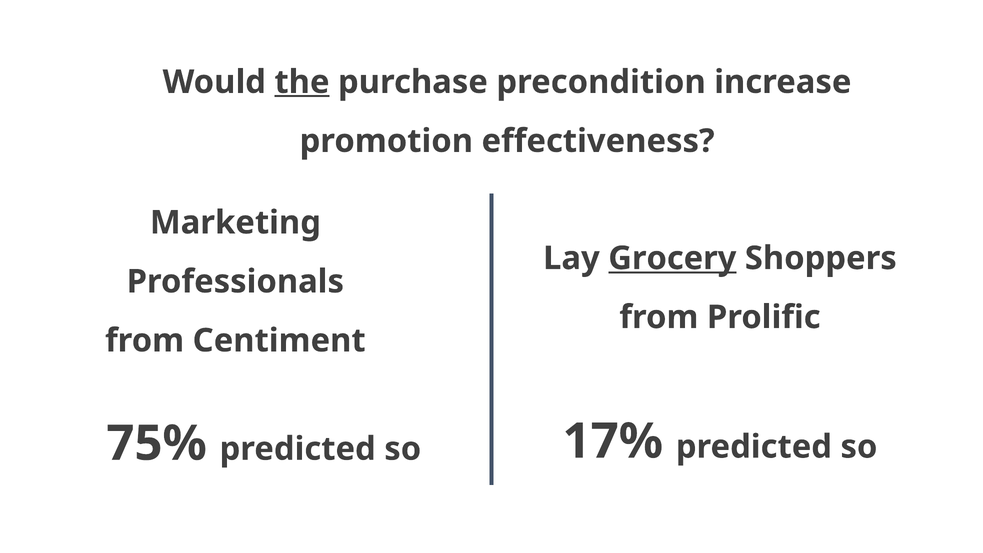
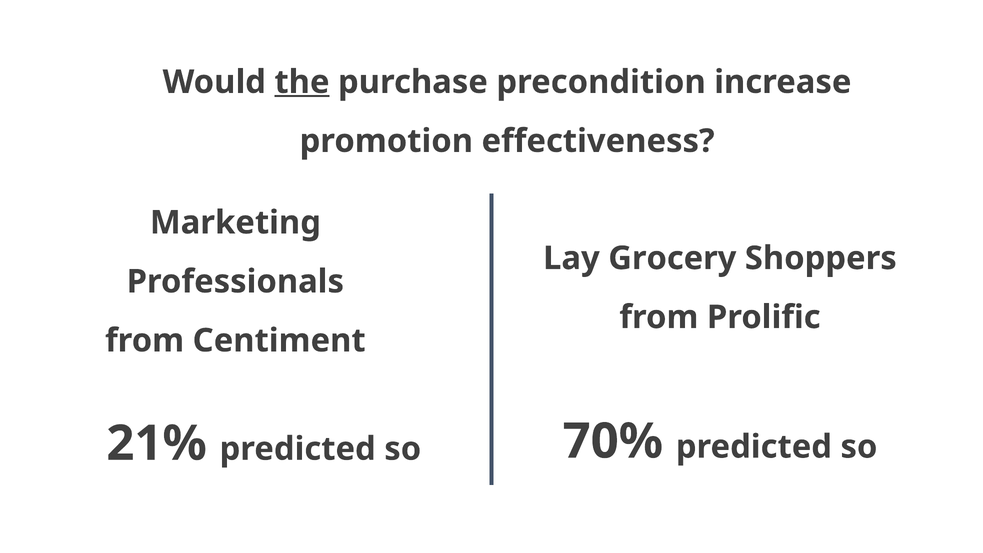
Grocery underline: present -> none
17%: 17% -> 70%
75%: 75% -> 21%
